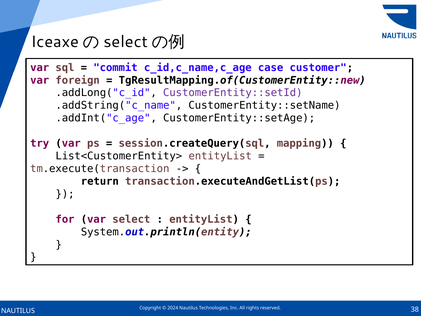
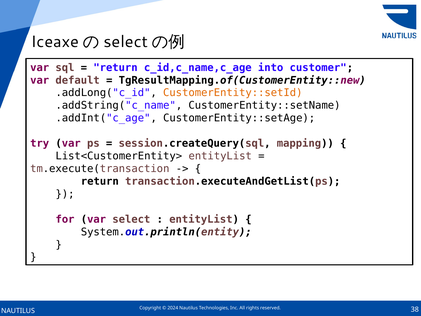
commit at (115, 68): commit -> return
case: case -> into
foreign: foreign -> default
CustomerEntity::setId colour: purple -> orange
